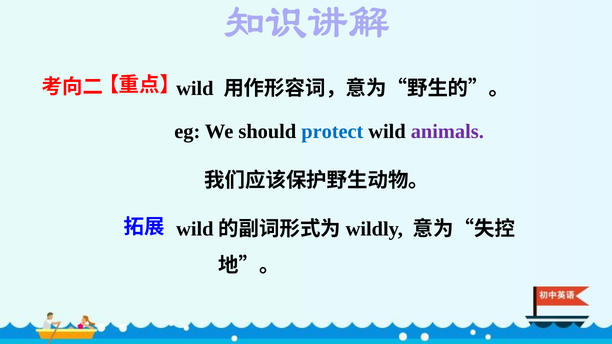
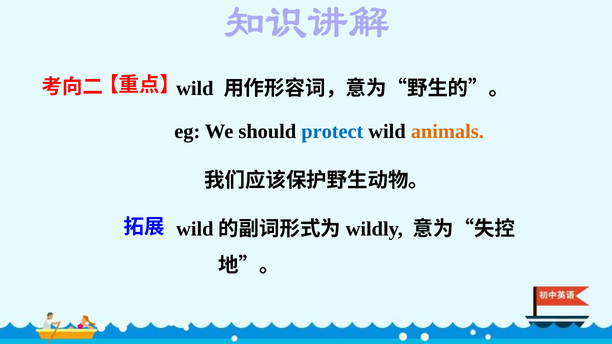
animals colour: purple -> orange
